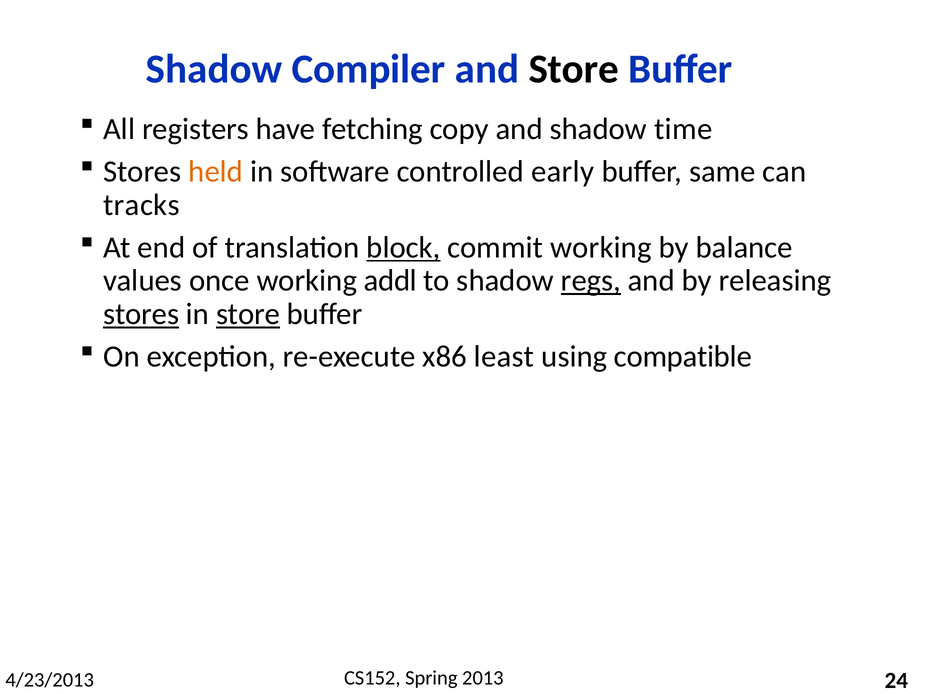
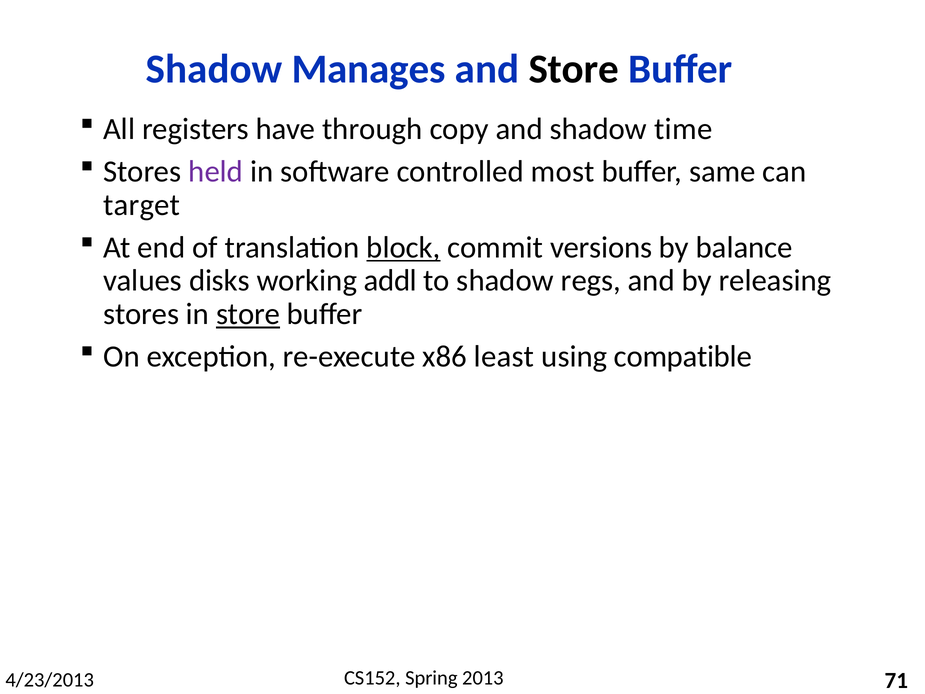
Compiler: Compiler -> Manages
fetching: fetching -> through
held colour: orange -> purple
early: early -> most
tracks: tracks -> target
commit working: working -> versions
once: once -> disks
regs underline: present -> none
stores at (141, 314) underline: present -> none
24: 24 -> 71
